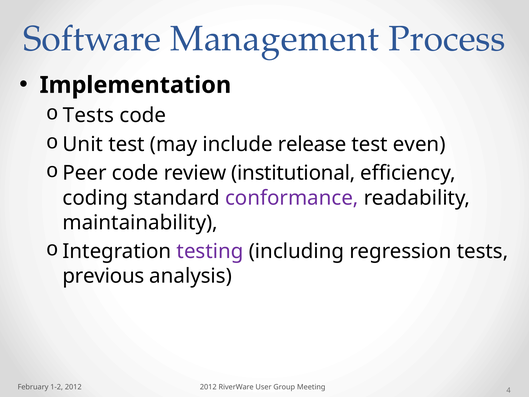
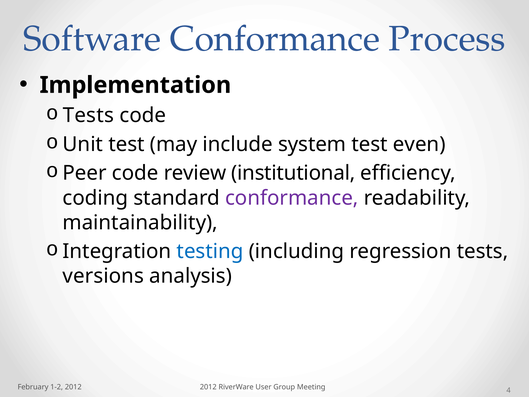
Software Management: Management -> Conformance
release: release -> system
testing colour: purple -> blue
previous: previous -> versions
